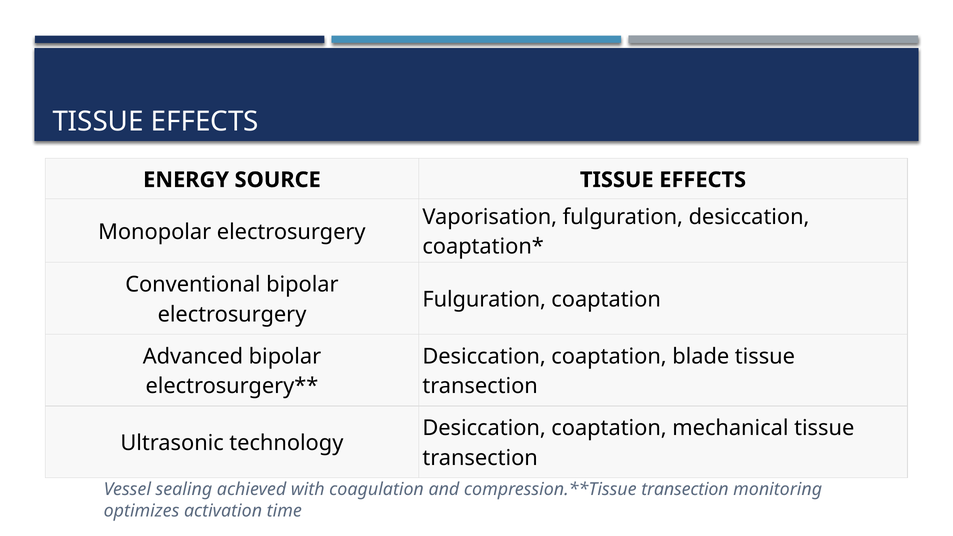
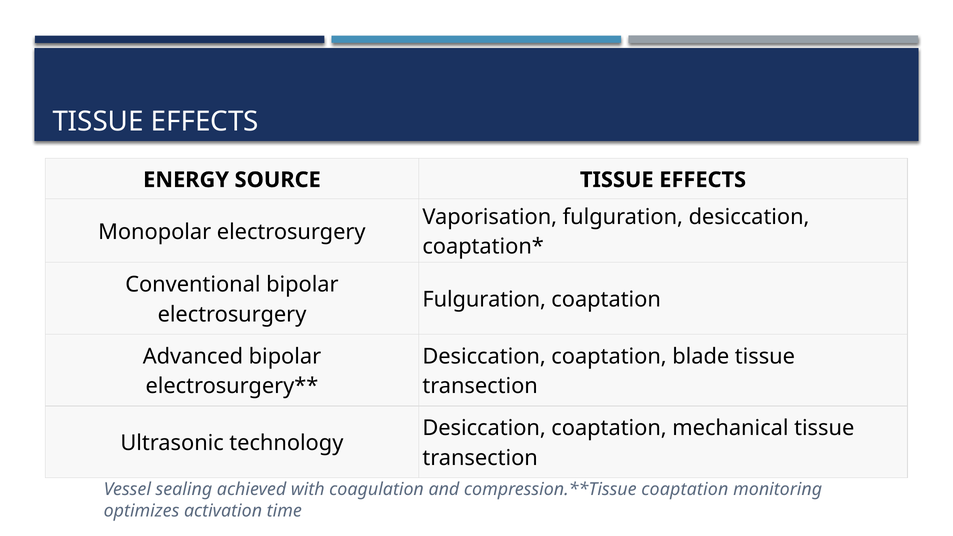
transection at (685, 489): transection -> coaptation
